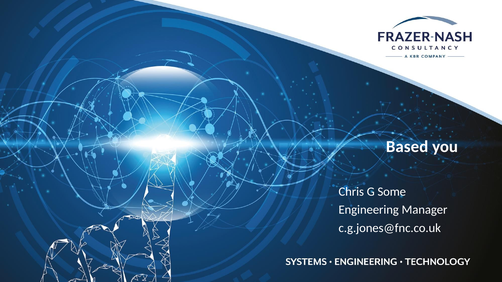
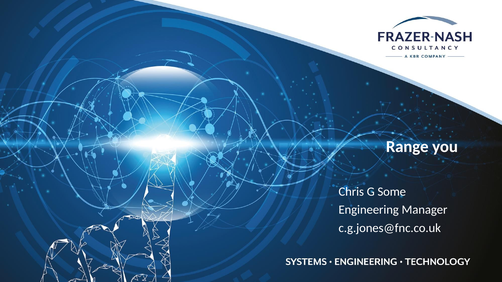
Based: Based -> Range
